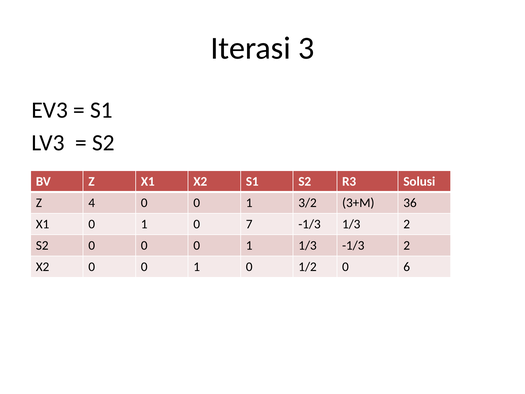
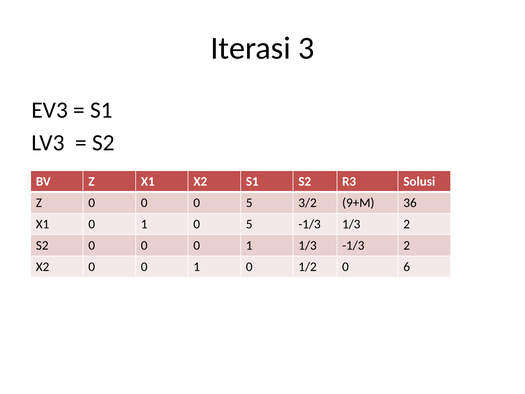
Z 4: 4 -> 0
1 at (249, 203): 1 -> 5
3+M: 3+M -> 9+M
1 0 7: 7 -> 5
